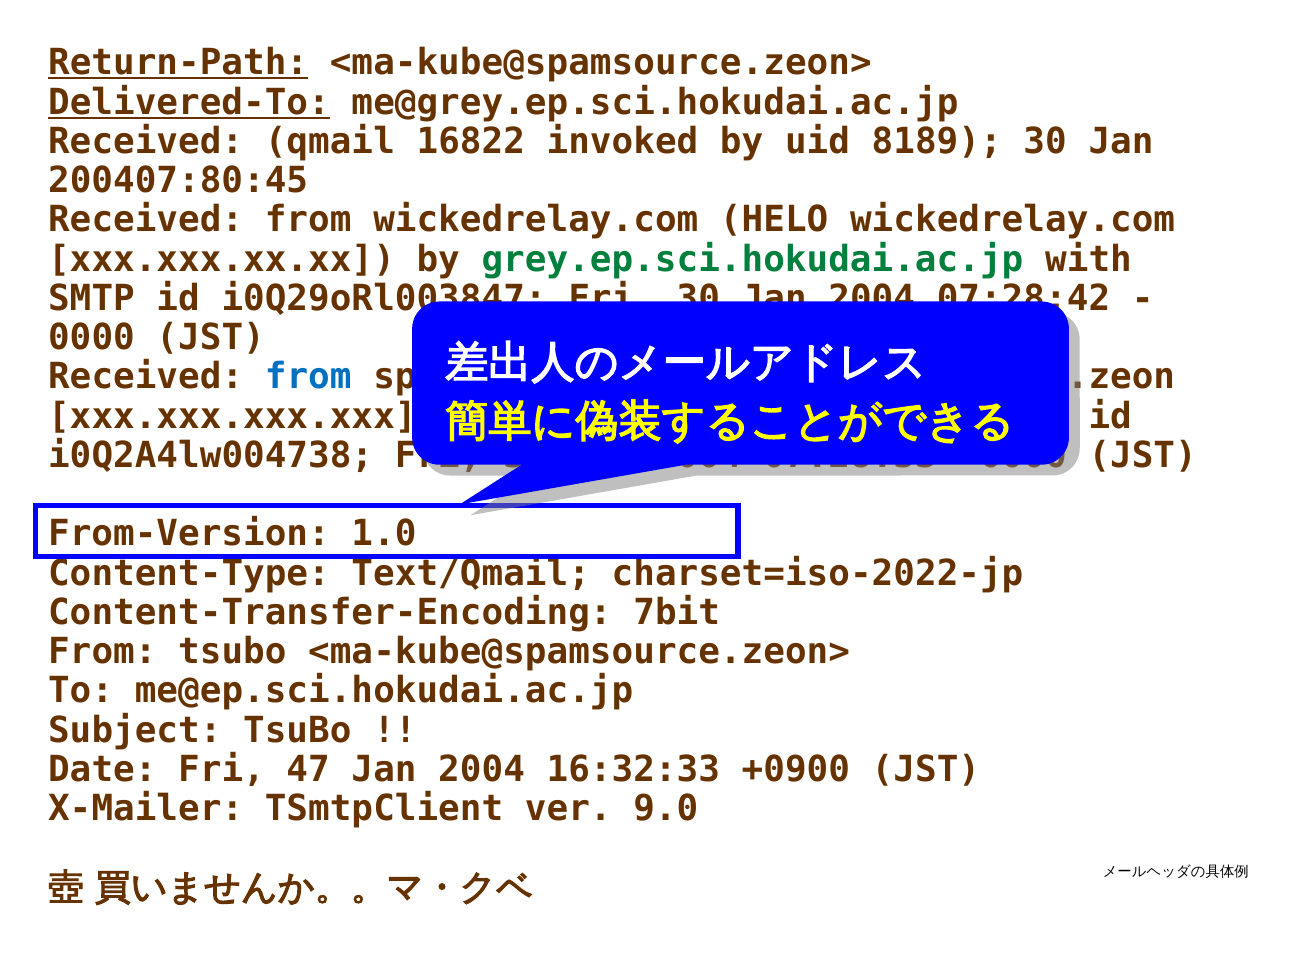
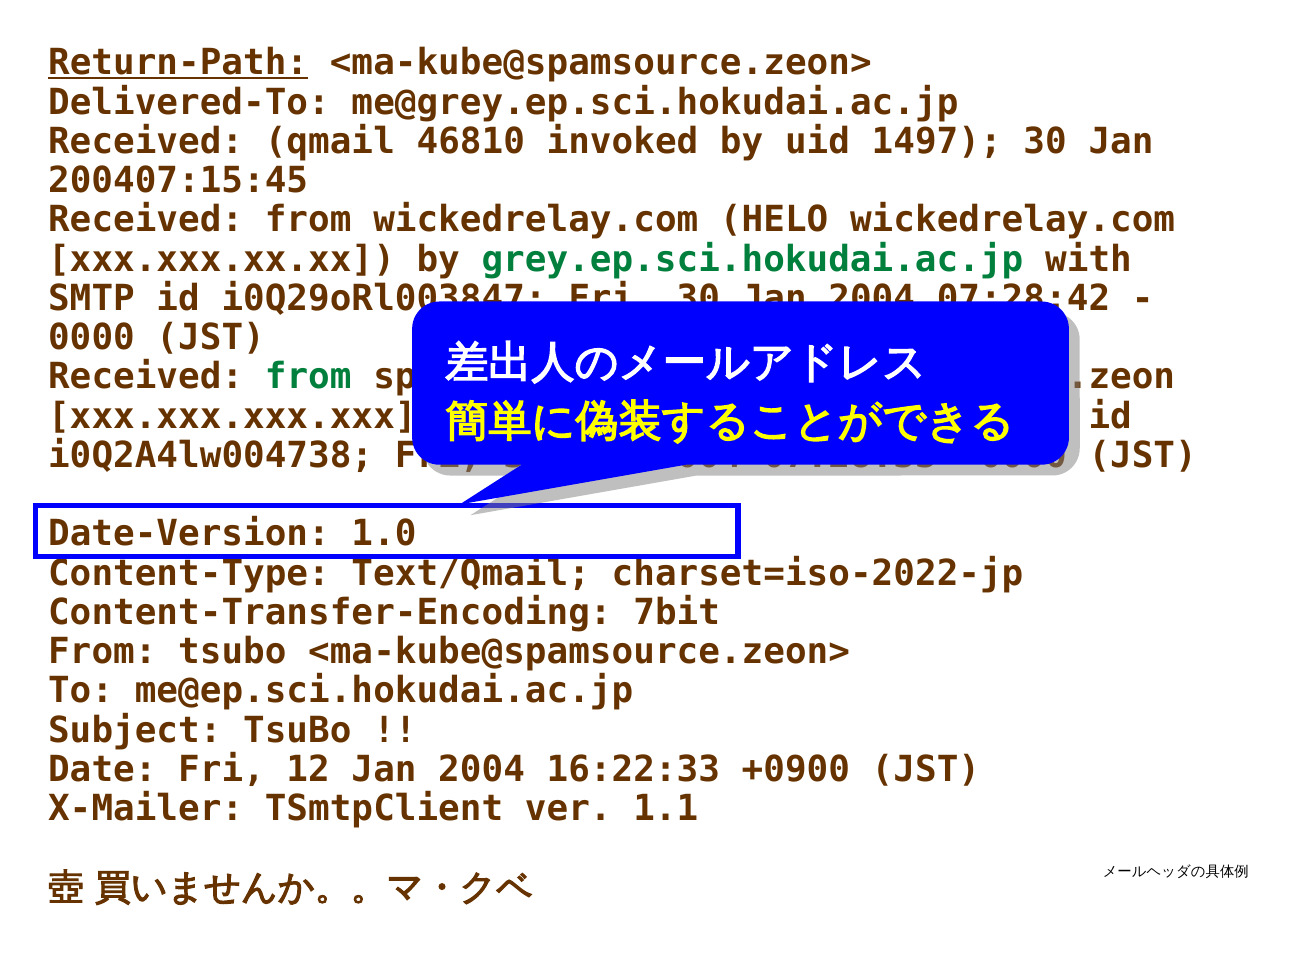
Delivered-To underline: present -> none
16822: 16822 -> 46810
8189: 8189 -> 1497
200407:80:45: 200407:80:45 -> 200407:15:45
from at (308, 377) colour: blue -> green
From-Version: From-Version -> Date-Version
47: 47 -> 12
16:32:33: 16:32:33 -> 16:22:33
9.0: 9.0 -> 1.1
